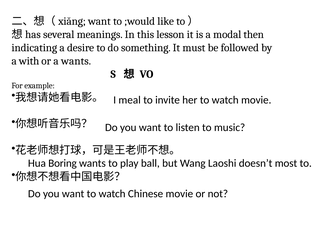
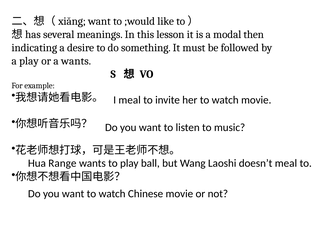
a with: with -> play
Boring: Boring -> Range
doesn’t most: most -> meal
